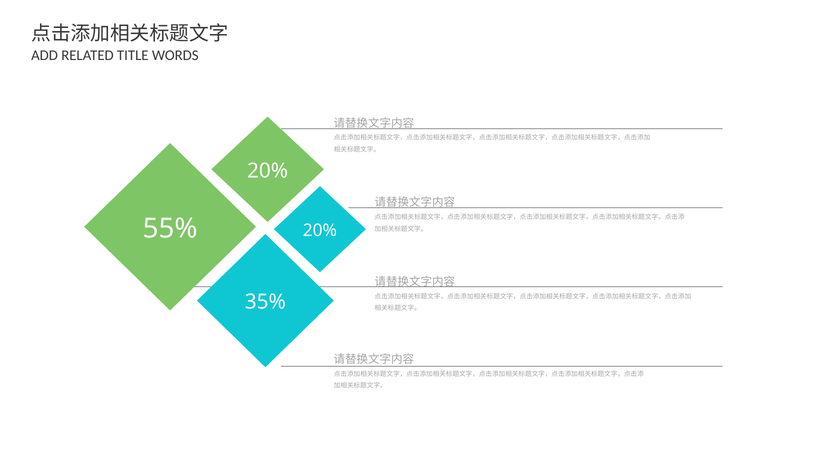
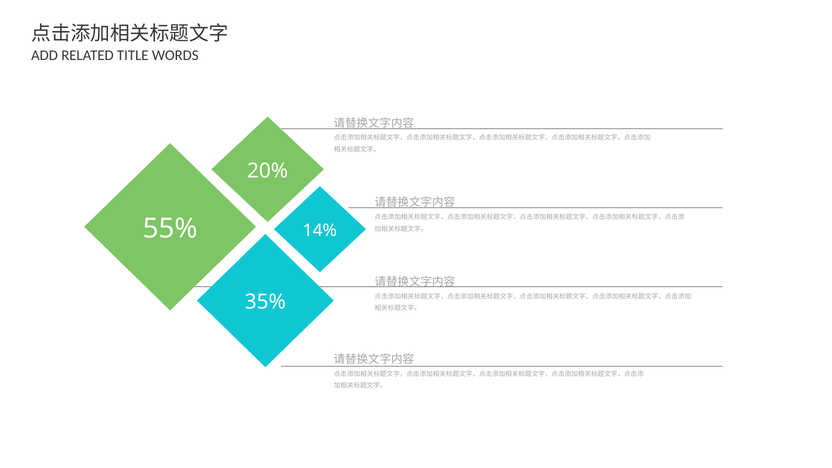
55% 20%: 20% -> 14%
